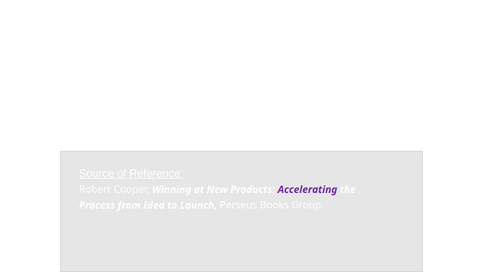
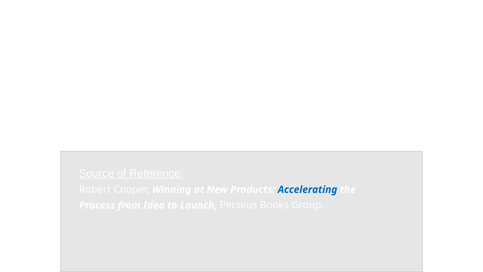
Accelerating colour: purple -> blue
